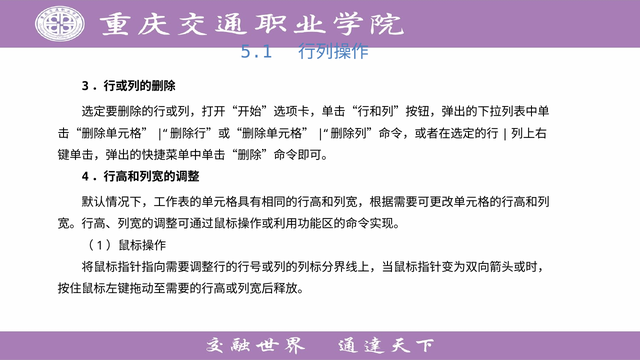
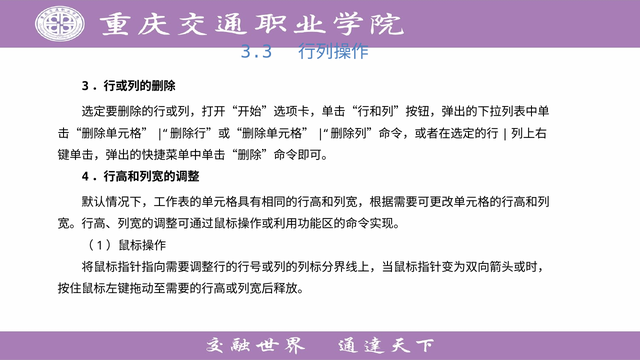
5.1: 5.1 -> 3.3
